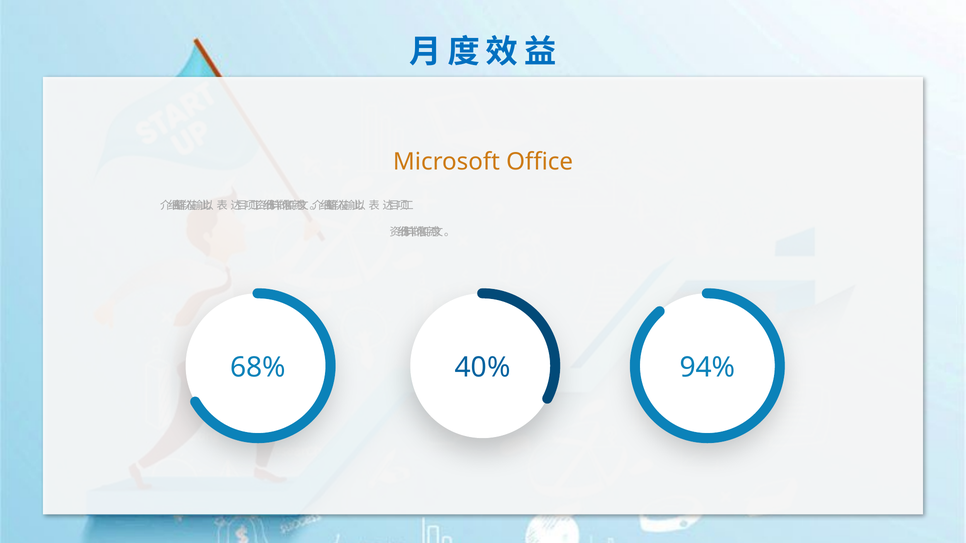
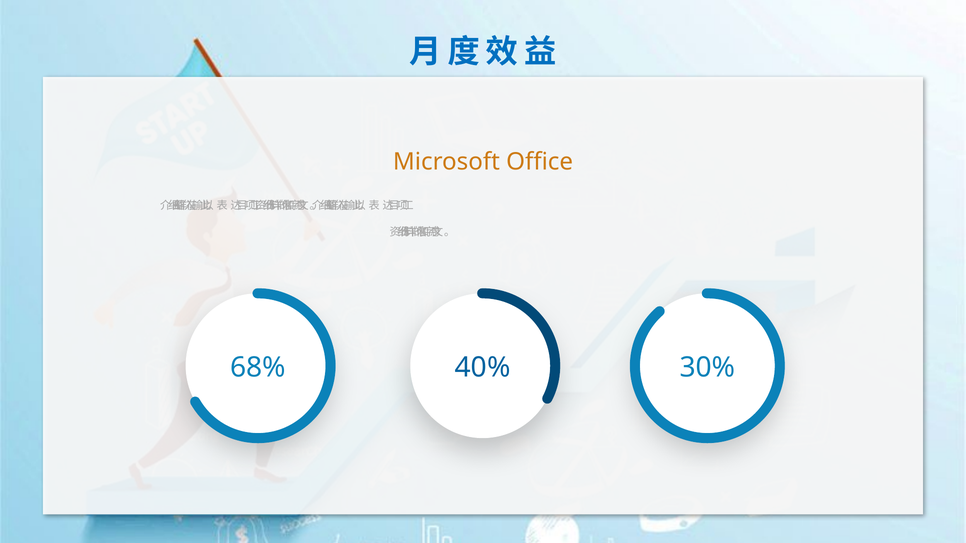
94%: 94% -> 30%
